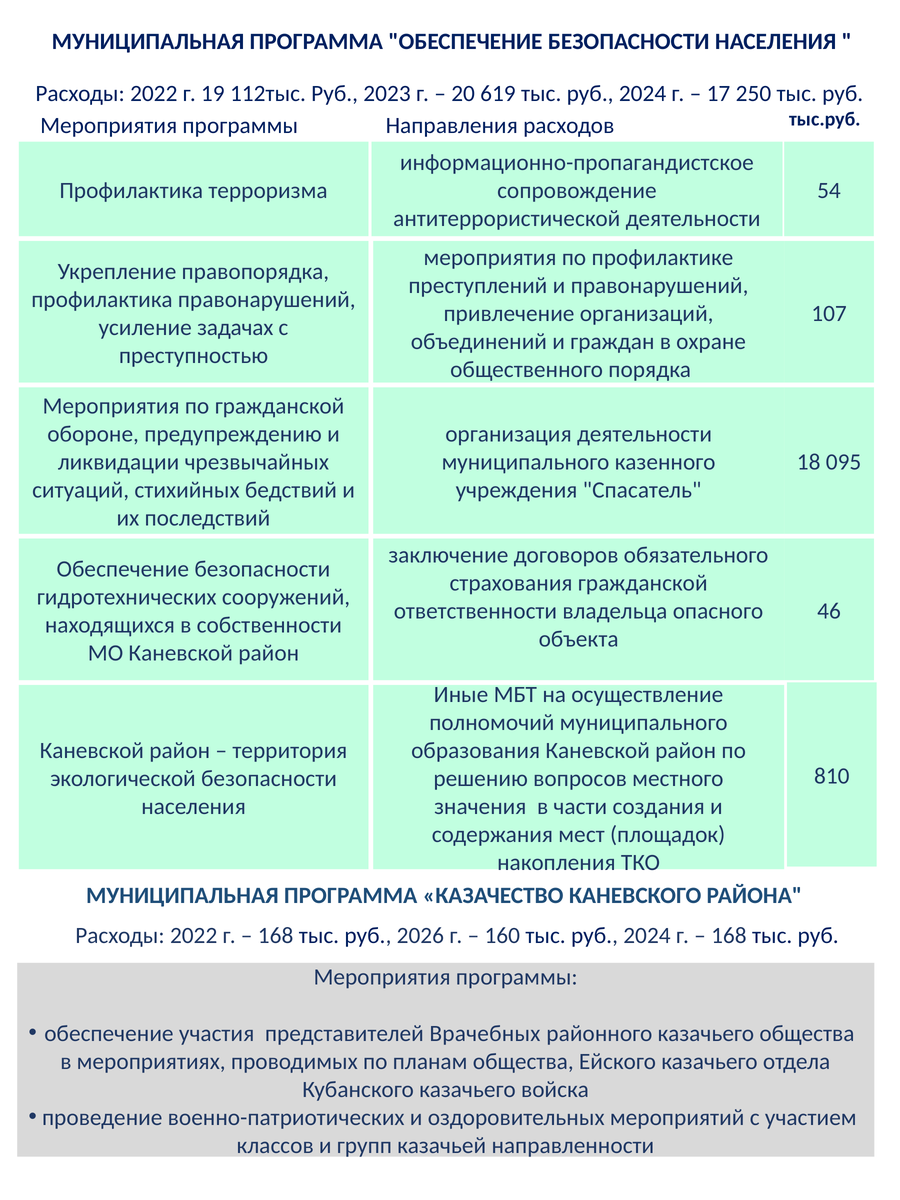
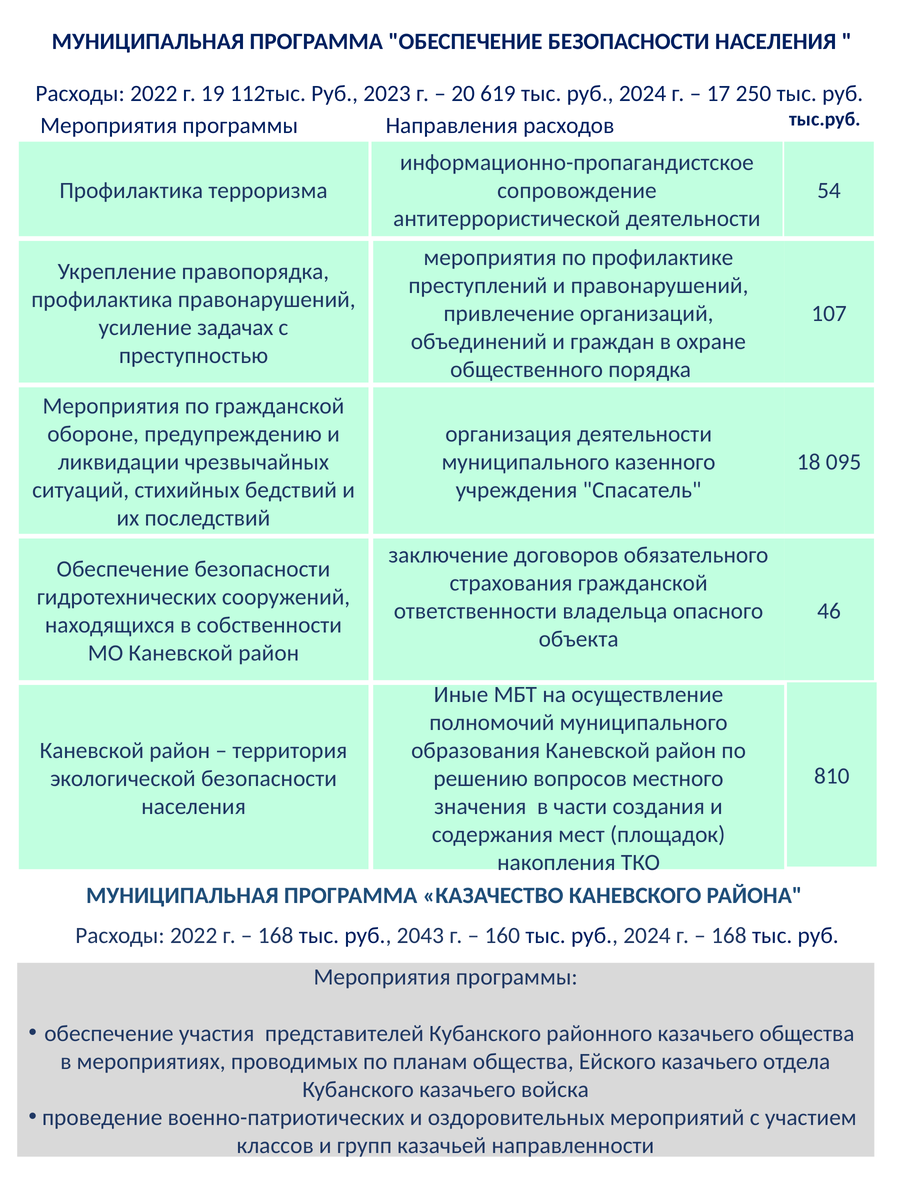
2026: 2026 -> 2043
представителей Врачебных: Врачебных -> Кубанского
